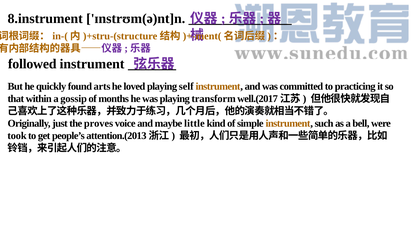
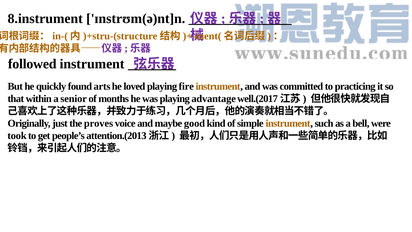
self: self -> fire
gossip: gossip -> senior
transform: transform -> advantage
little: little -> good
